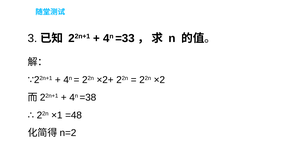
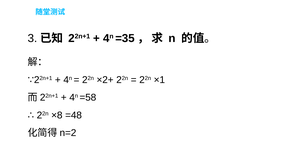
=33: =33 -> =35
×2: ×2 -> ×1
=38: =38 -> =58
×1: ×1 -> ×8
